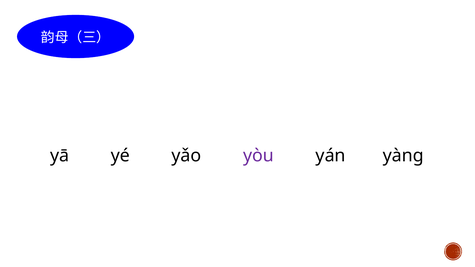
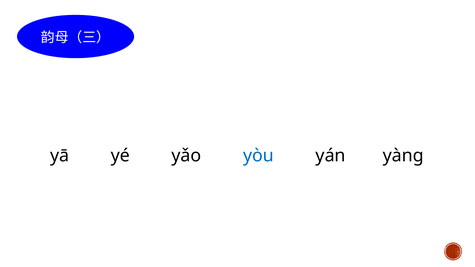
yòu colour: purple -> blue
